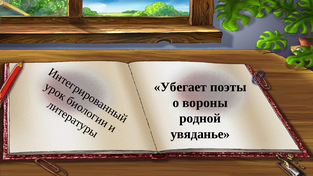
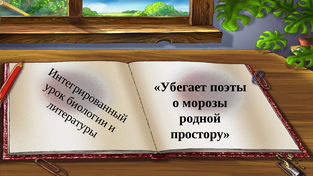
вороны: вороны -> морозы
увяданье: увяданье -> простору
